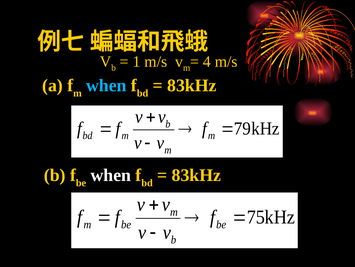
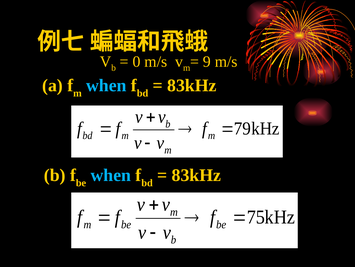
1: 1 -> 0
4: 4 -> 9
when at (111, 175) colour: white -> light blue
